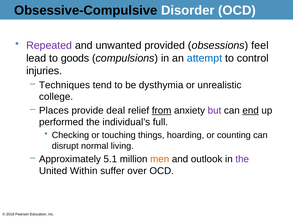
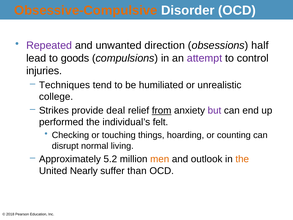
Obsessive-Compulsive colour: black -> orange
provided: provided -> direction
feel: feel -> half
attempt colour: blue -> purple
dysthymia: dysthymia -> humiliated
Places: Places -> Strikes
end underline: present -> none
full: full -> felt
5.1: 5.1 -> 5.2
the at (242, 159) colour: purple -> orange
Within: Within -> Nearly
over: over -> than
